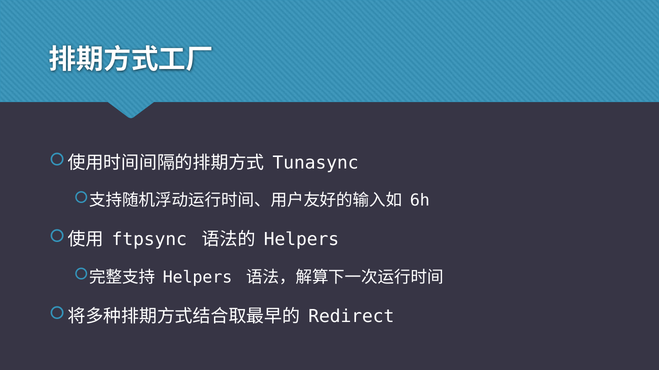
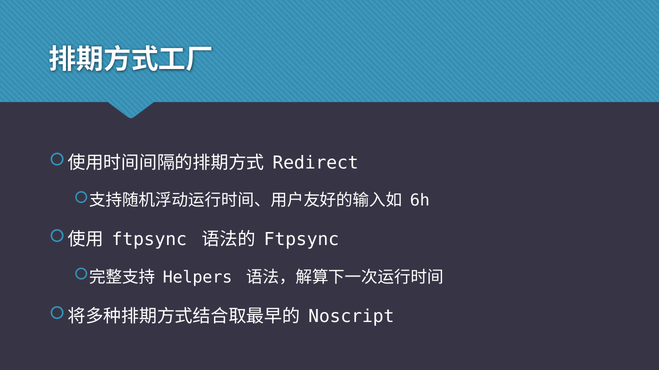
Tunasync: Tunasync -> Redirect
Helpers at (301, 240): Helpers -> Ftpsync
Redirect: Redirect -> Noscript
